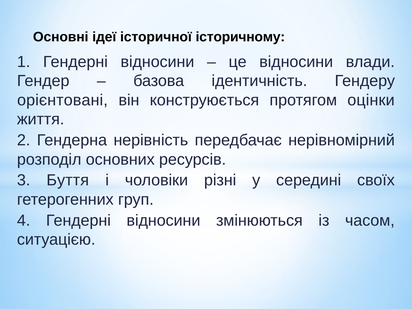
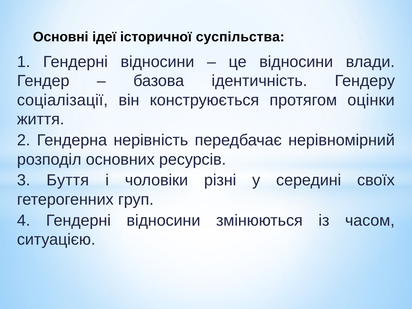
історичному: історичному -> суспільства
орієнтовані: орієнтовані -> соціалізації
